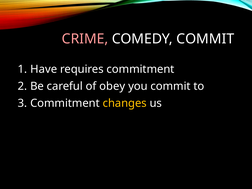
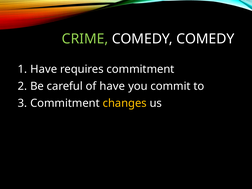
CRIME colour: pink -> light green
COMEDY COMMIT: COMMIT -> COMEDY
of obey: obey -> have
